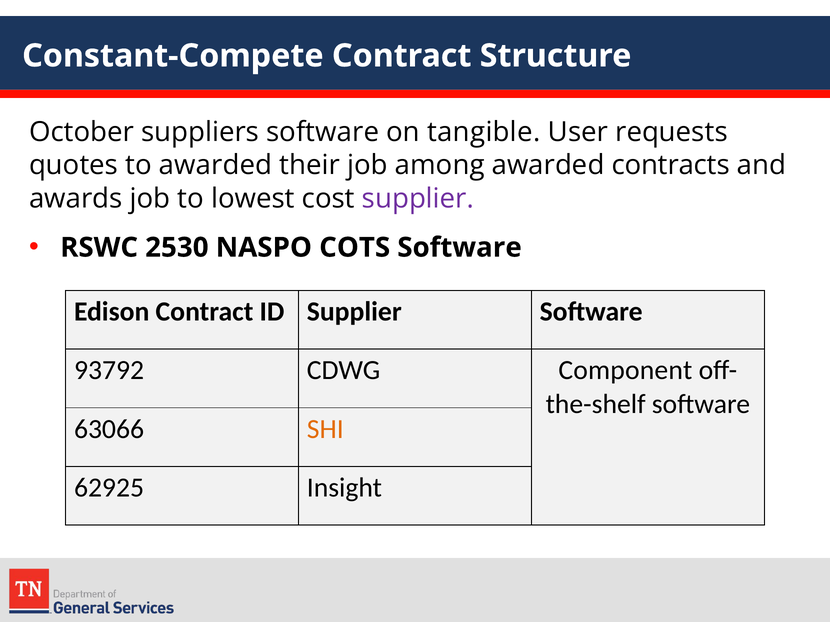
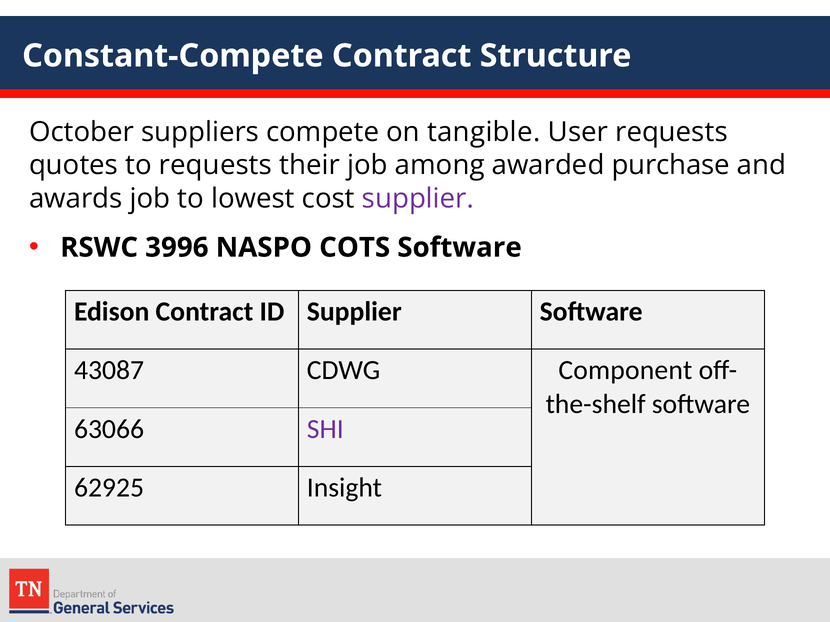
suppliers software: software -> compete
to awarded: awarded -> requests
contracts: contracts -> purchase
2530: 2530 -> 3996
93792: 93792 -> 43087
SHI colour: orange -> purple
